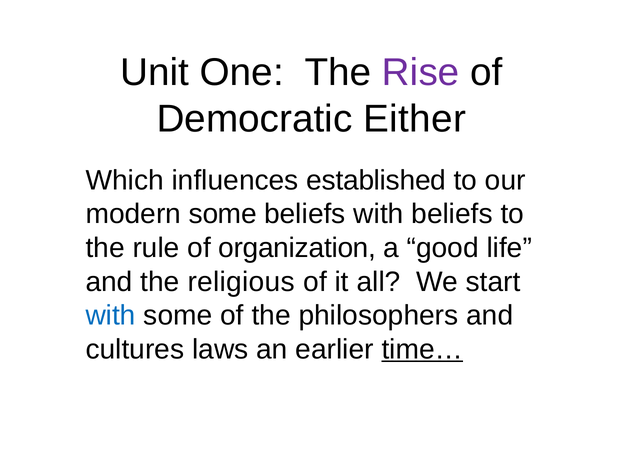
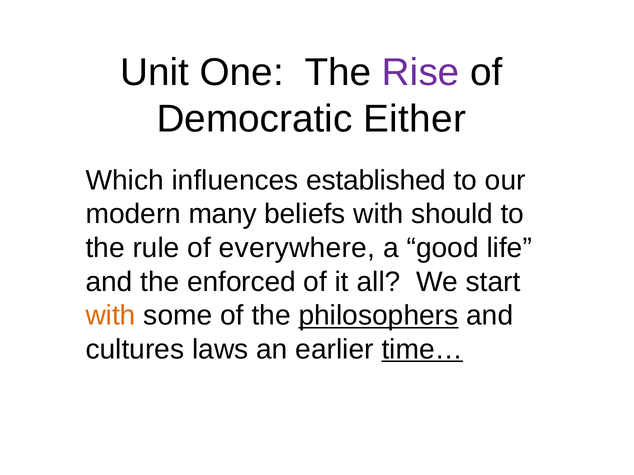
modern some: some -> many
with beliefs: beliefs -> should
organization: organization -> everywhere
religious: religious -> enforced
with at (111, 316) colour: blue -> orange
philosophers underline: none -> present
